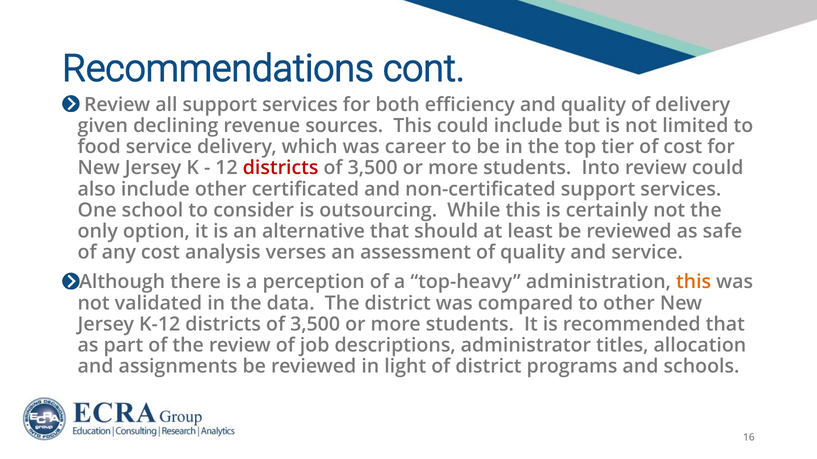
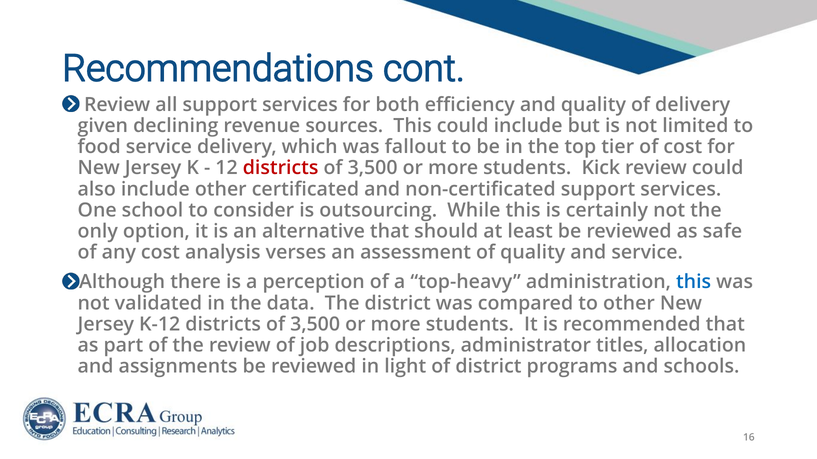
career: career -> fallout
Into: Into -> Kick
this at (694, 282) colour: orange -> blue
